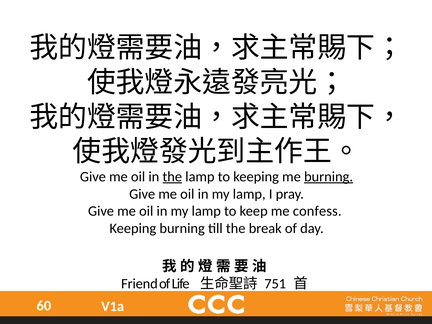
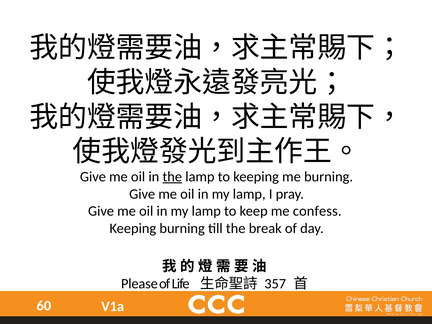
burning at (329, 177) underline: present -> none
Friend: Friend -> Please
751: 751 -> 357
